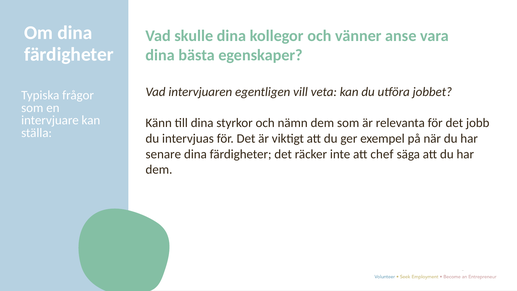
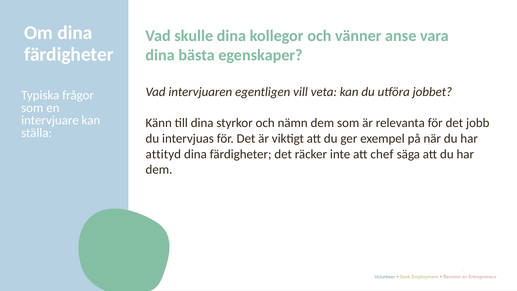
senare: senare -> attityd
